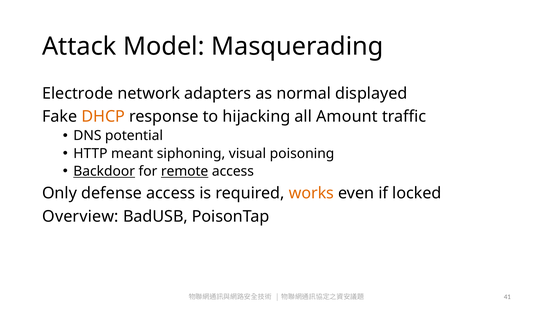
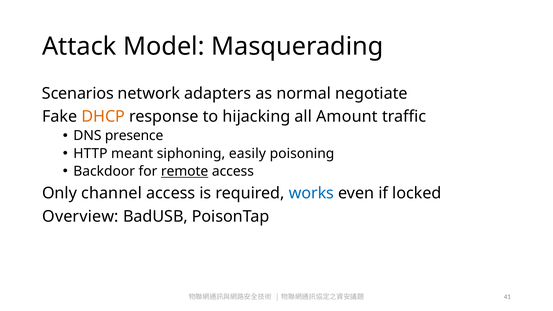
Electrode: Electrode -> Scenarios
displayed: displayed -> negotiate
potential: potential -> presence
visual: visual -> easily
Backdoor underline: present -> none
defense: defense -> channel
works colour: orange -> blue
